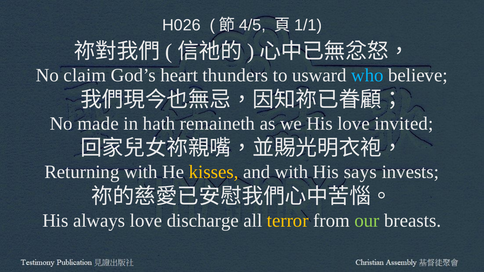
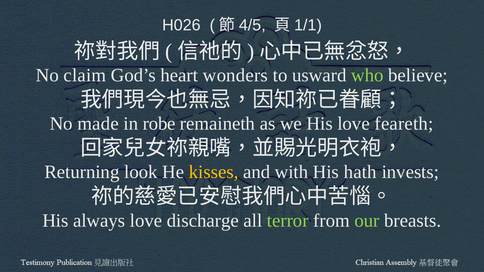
thunders: thunders -> wonders
who colour: light blue -> light green
hath: hath -> robe
invited: invited -> feareth
Returning with: with -> look
says: says -> hath
terror colour: yellow -> light green
